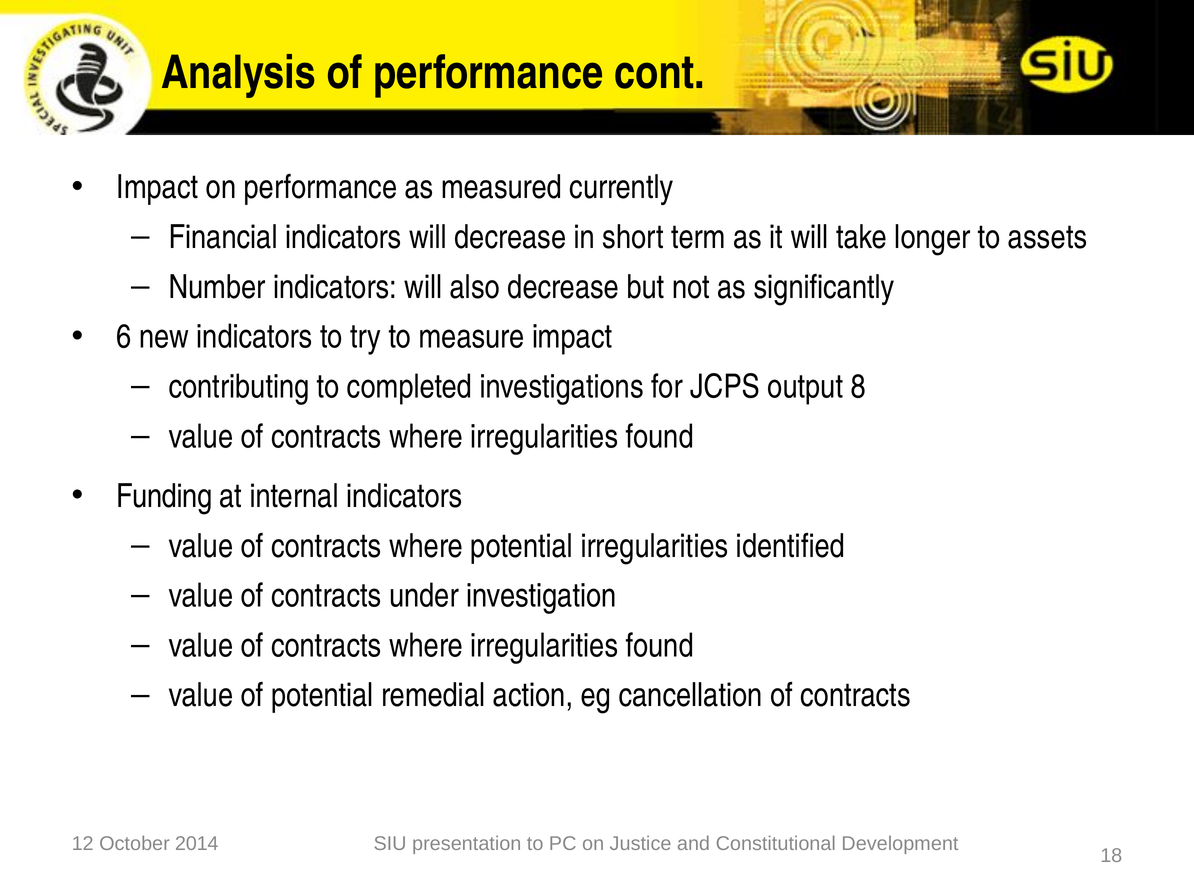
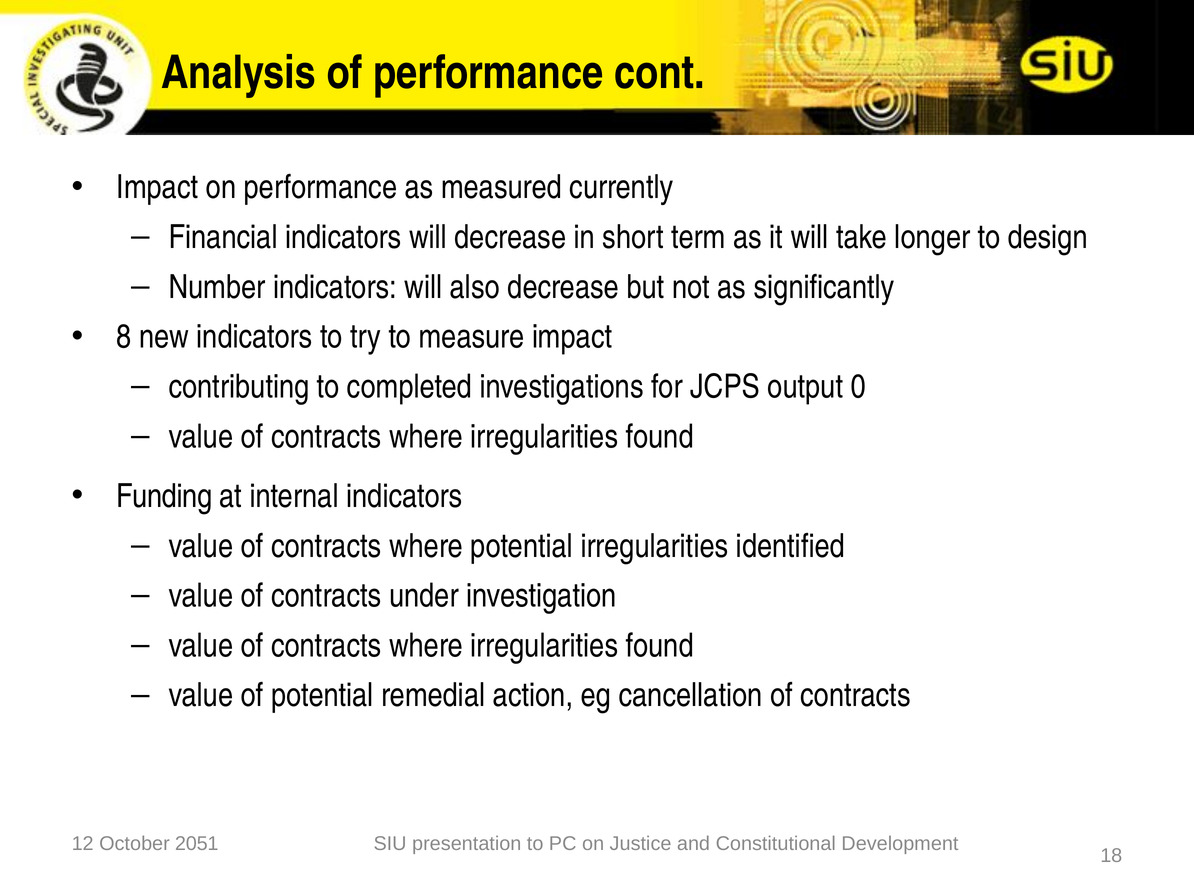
assets: assets -> design
6: 6 -> 8
8: 8 -> 0
2014: 2014 -> 2051
